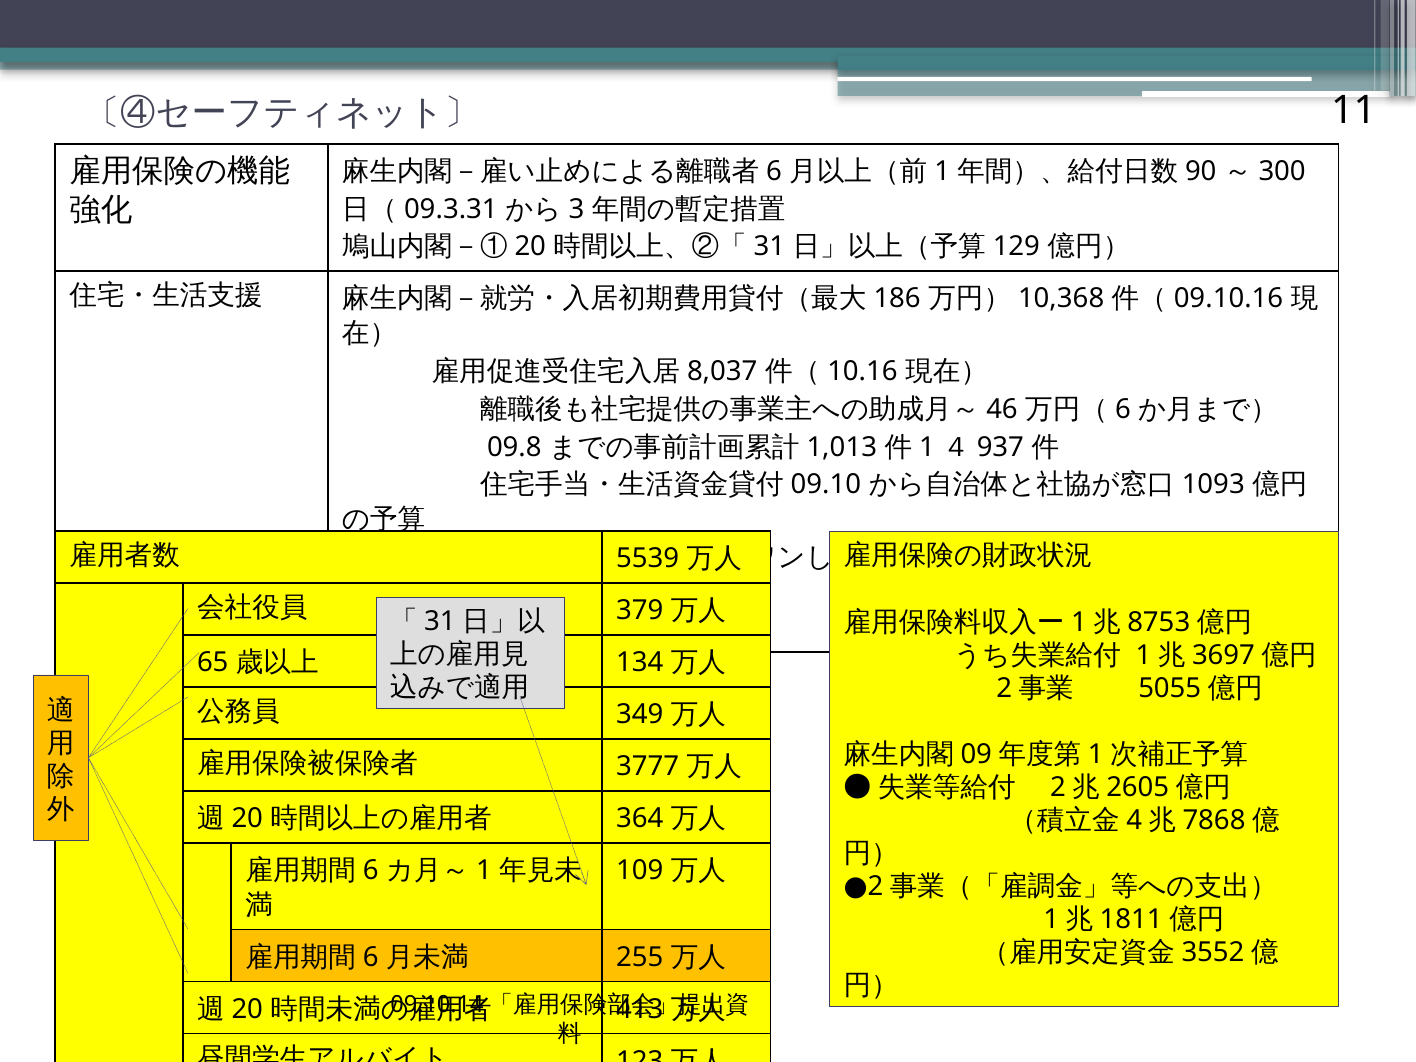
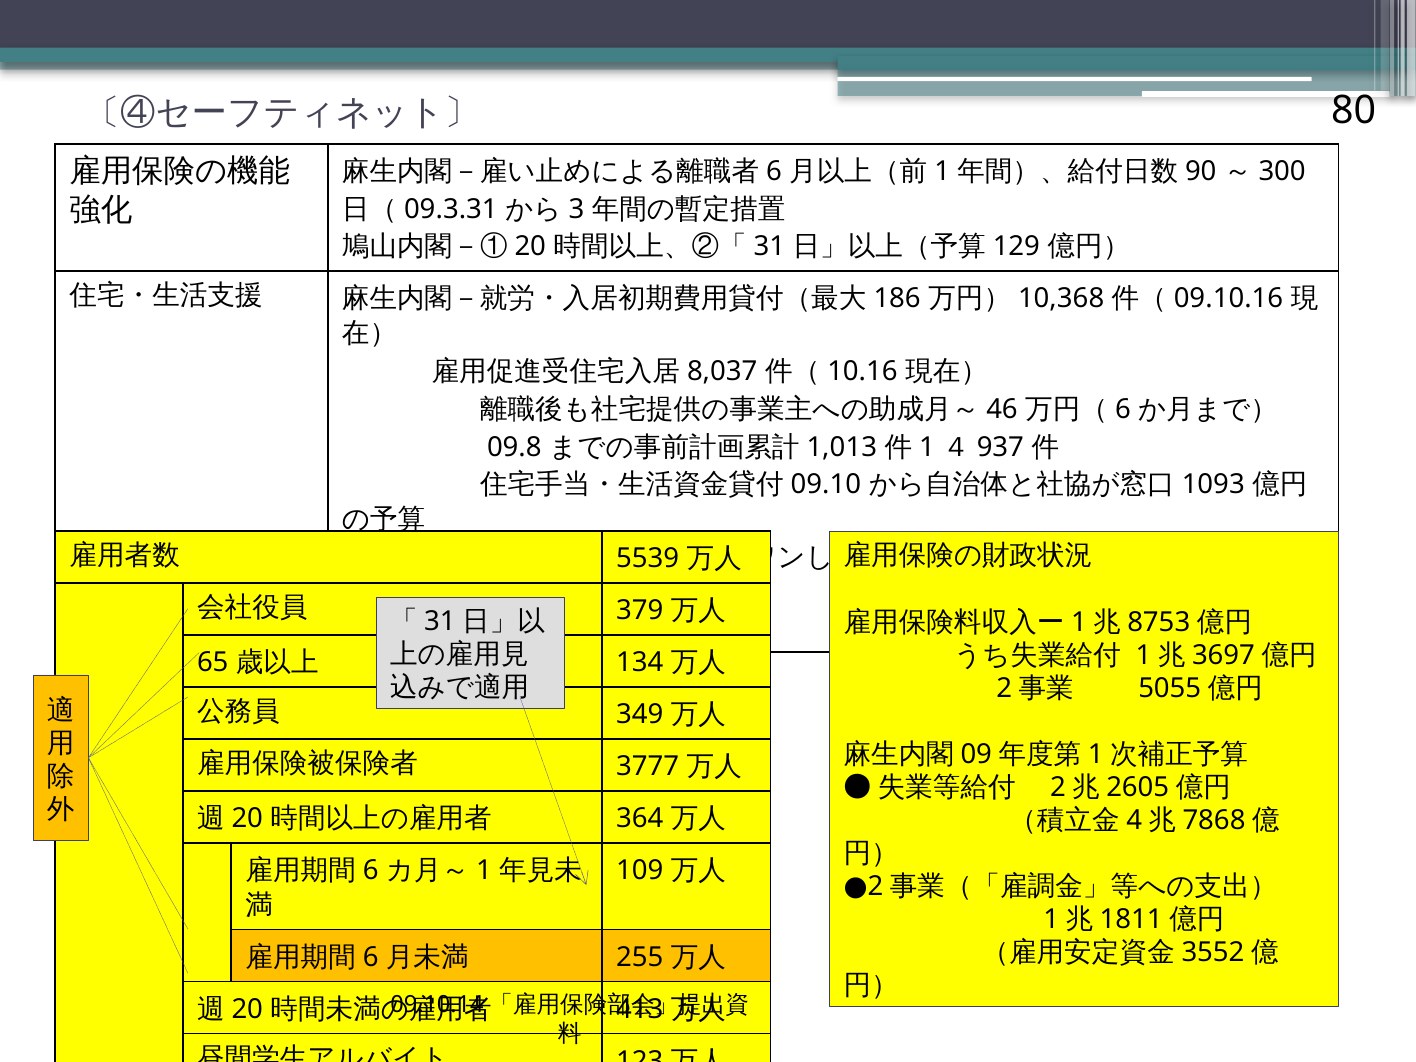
11: 11 -> 80
